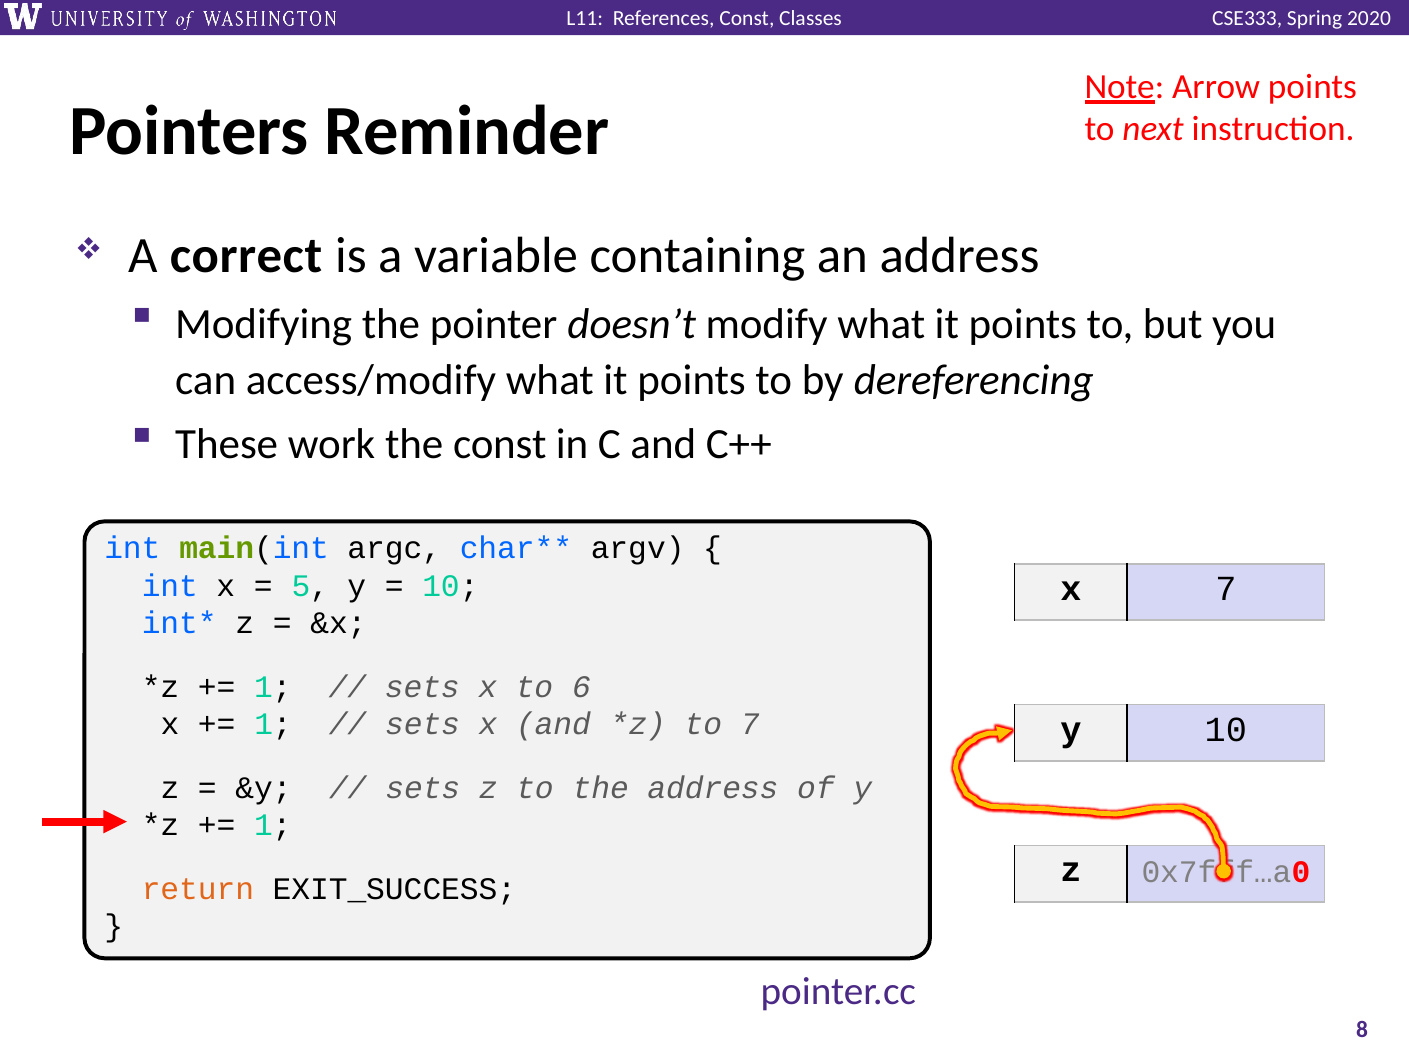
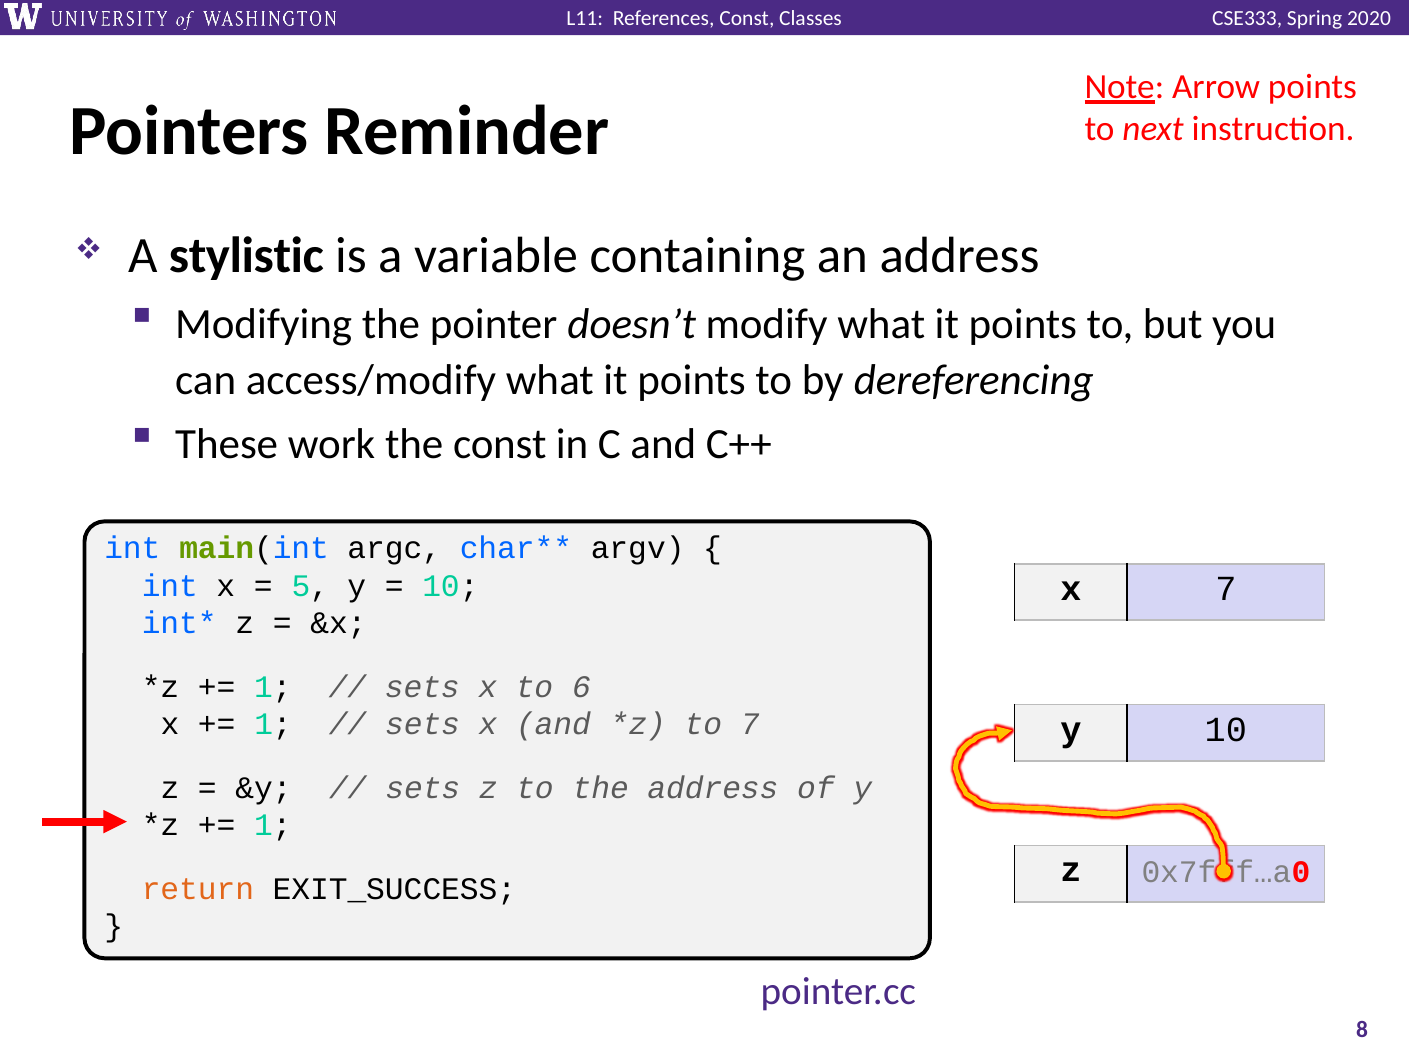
correct: correct -> stylistic
